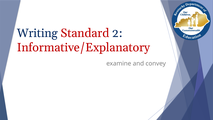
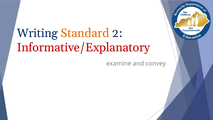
Standard colour: red -> orange
